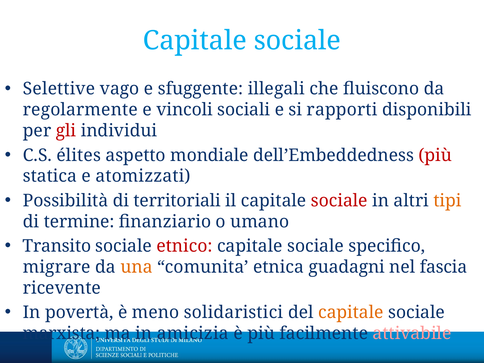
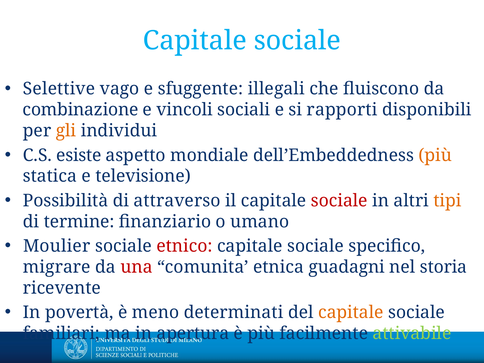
regolarmente: regolarmente -> combinazione
gli colour: red -> orange
élites: élites -> esiste
più at (435, 155) colour: red -> orange
atomizzati: atomizzati -> televisione
territoriali: territoriali -> attraverso
Transito: Transito -> Moulier
una colour: orange -> red
fascia: fascia -> storia
solidaristici: solidaristici -> determinati
marxista: marxista -> familiari
amicizia: amicizia -> apertura
attivabile colour: pink -> light green
